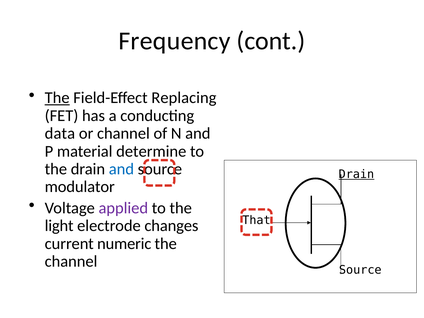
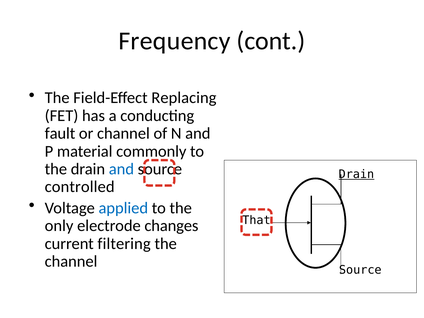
The at (57, 98) underline: present -> none
data: data -> fault
determine: determine -> commonly
modulator: modulator -> controlled
applied colour: purple -> blue
light: light -> only
numeric: numeric -> filtering
